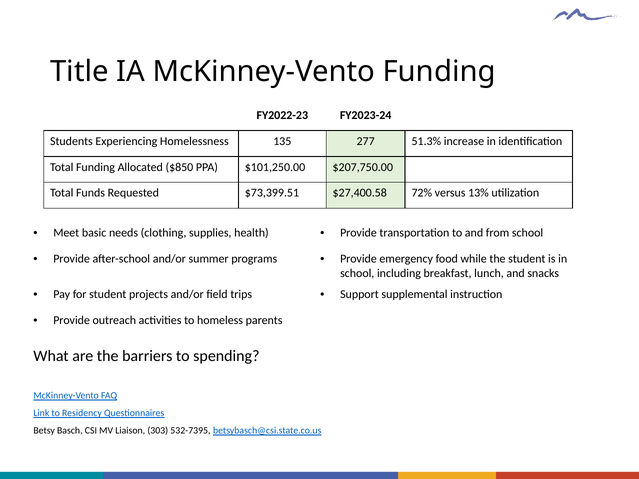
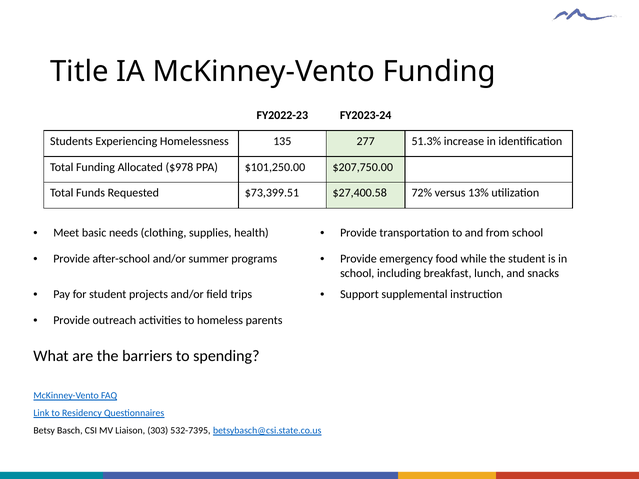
$850: $850 -> $978
